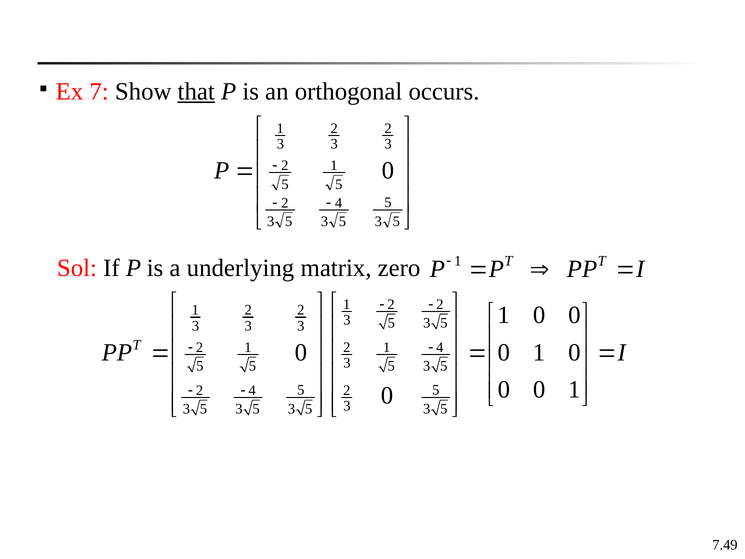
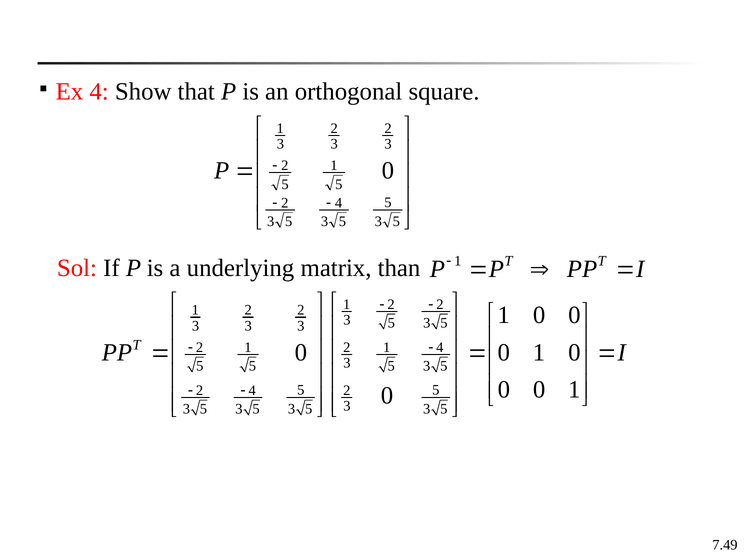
Ex 7: 7 -> 4
that underline: present -> none
occurs: occurs -> square
zero: zero -> than
